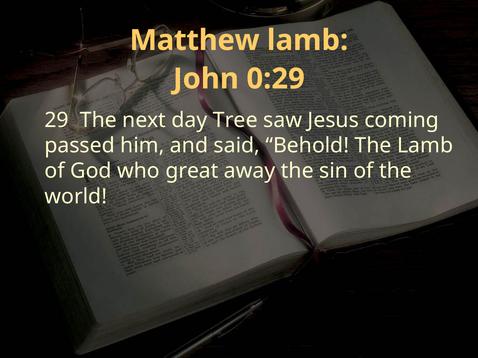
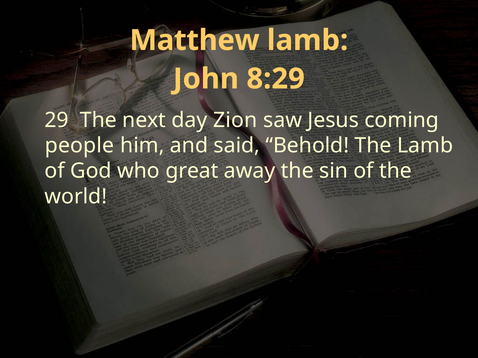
0:29: 0:29 -> 8:29
Tree: Tree -> Zion
passed: passed -> people
